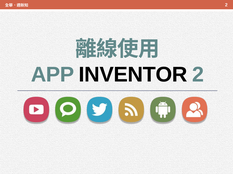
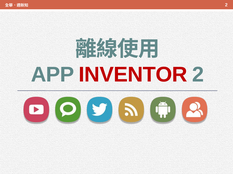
INVENTOR colour: black -> red
